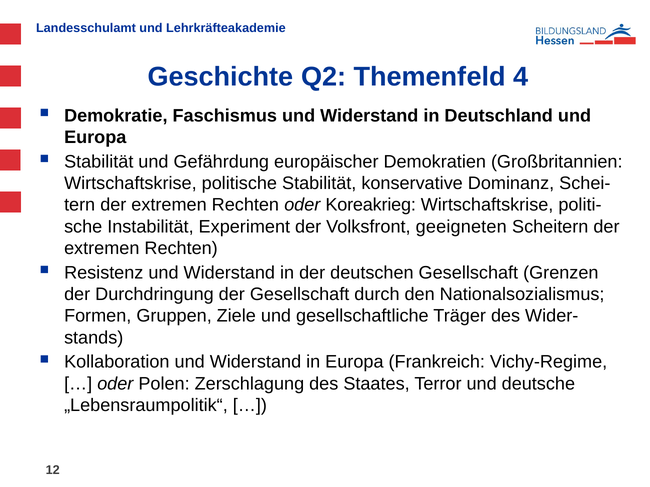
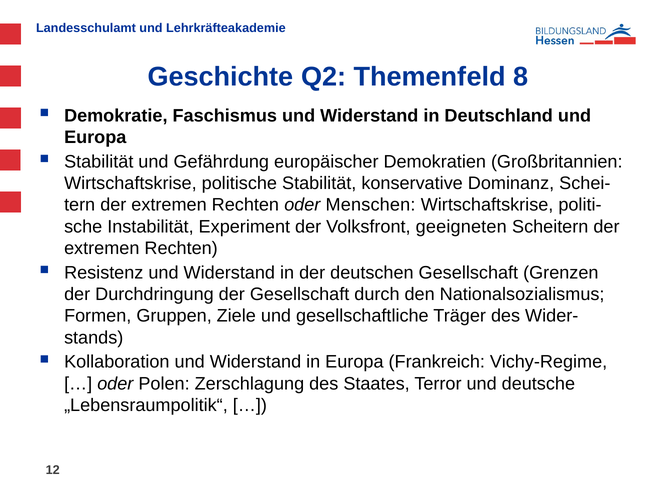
4: 4 -> 8
Koreakrieg: Koreakrieg -> Menschen
